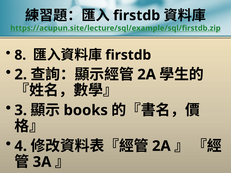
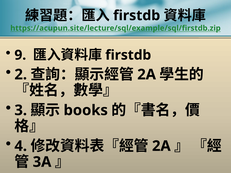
8: 8 -> 9
